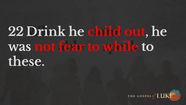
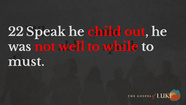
Drink: Drink -> Speak
fear: fear -> well
these: these -> must
